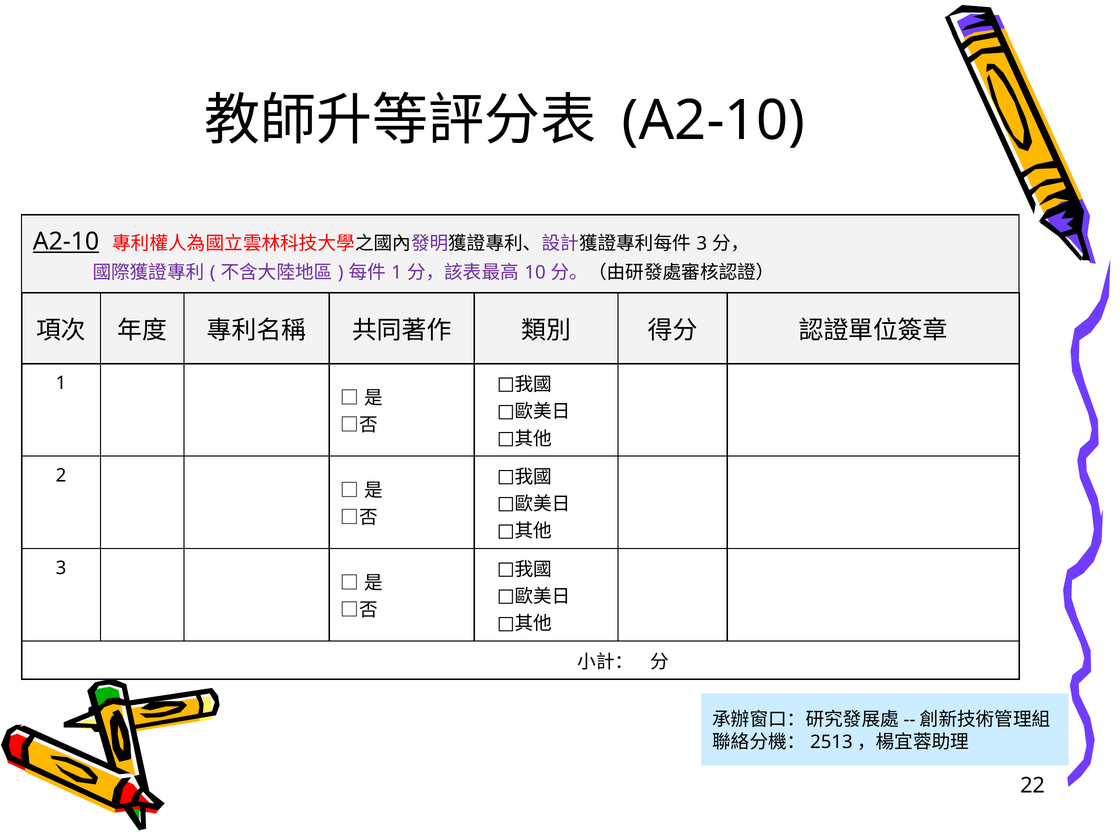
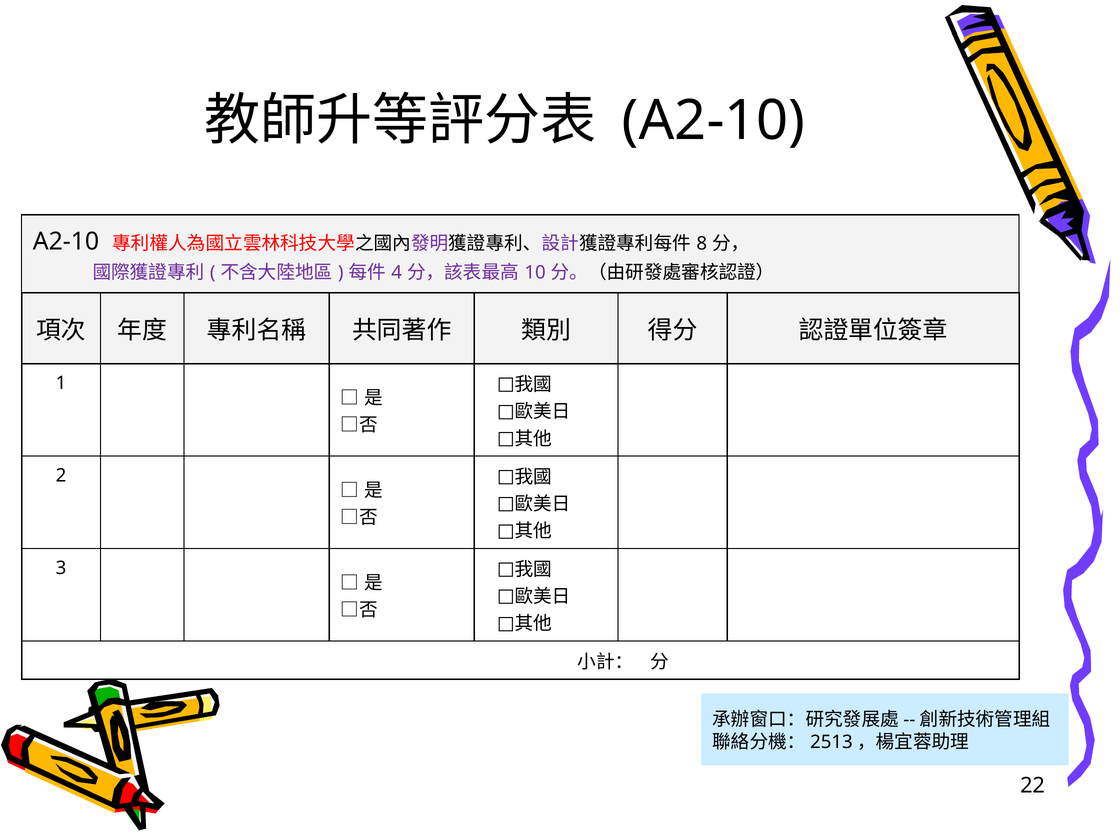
A2-10 at (66, 242) underline: present -> none
3 at (702, 244): 3 -> 8
1 at (397, 273): 1 -> 4
